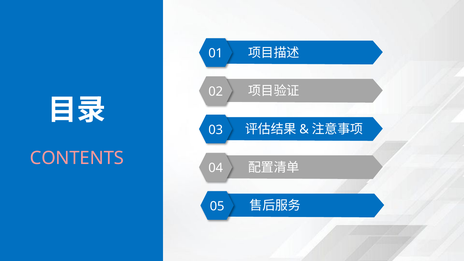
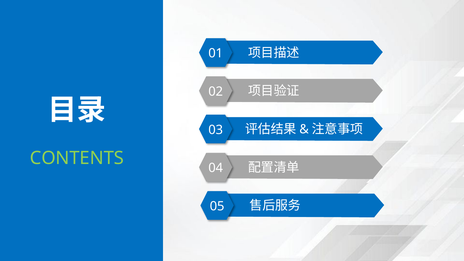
CONTENTS colour: pink -> light green
